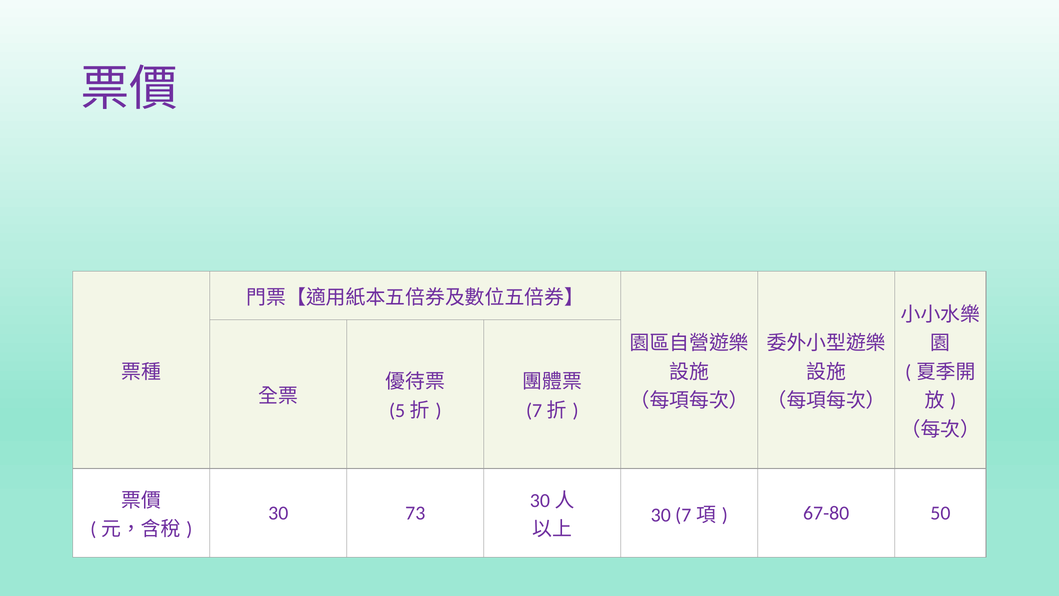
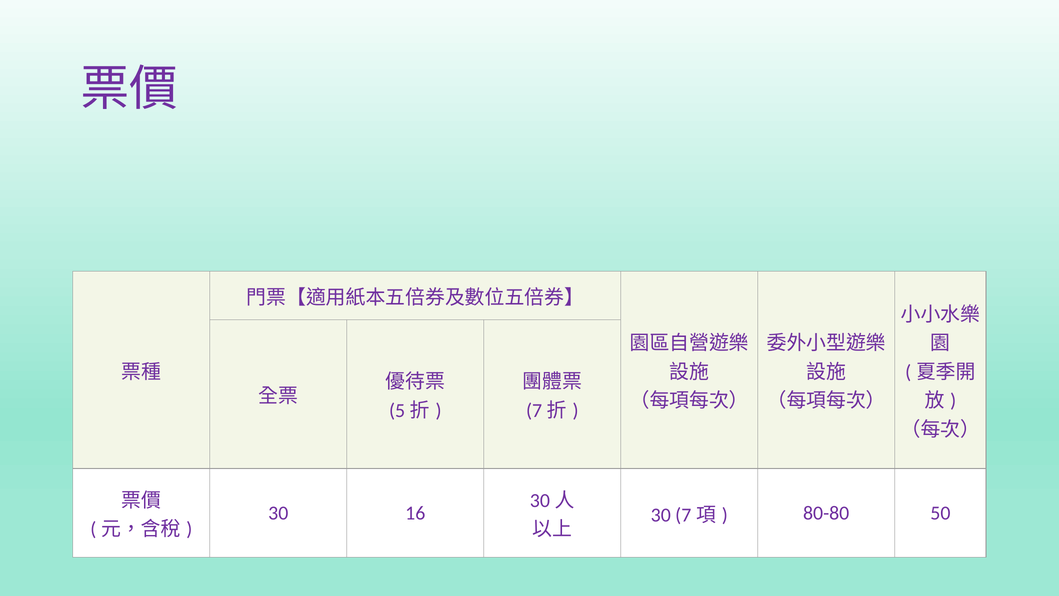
73: 73 -> 16
67-80: 67-80 -> 80-80
